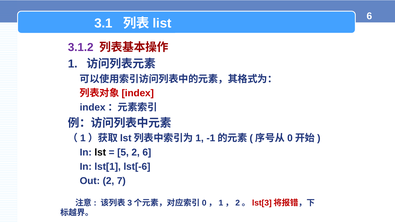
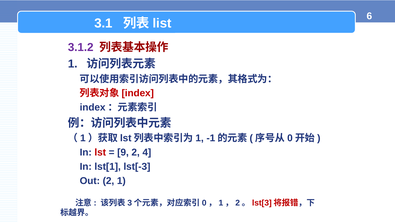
lst colour: black -> red
5: 5 -> 9
2 6: 6 -> 4
lst[-6: lst[-6 -> lst[-3
2 7: 7 -> 1
